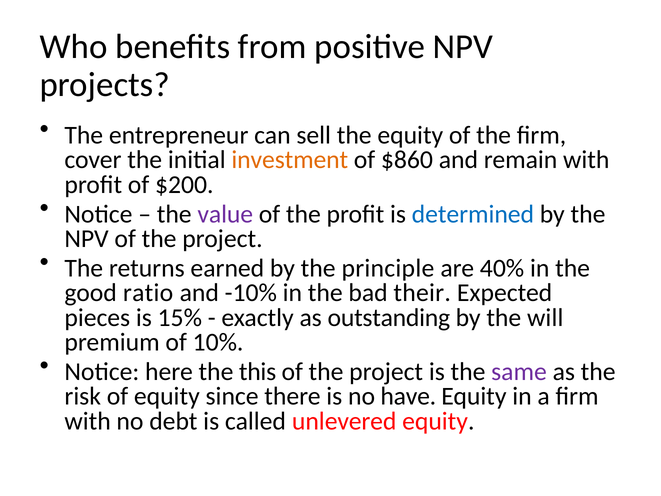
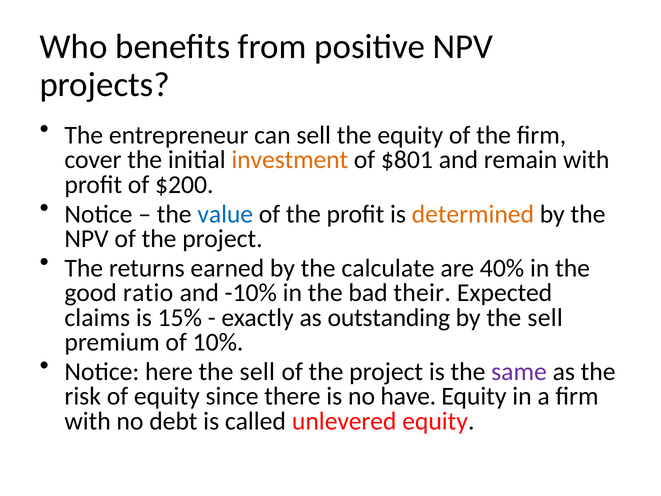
$860: $860 -> $801
value colour: purple -> blue
determined colour: blue -> orange
principle: principle -> calculate
pieces: pieces -> claims
by the will: will -> sell
here the this: this -> sell
